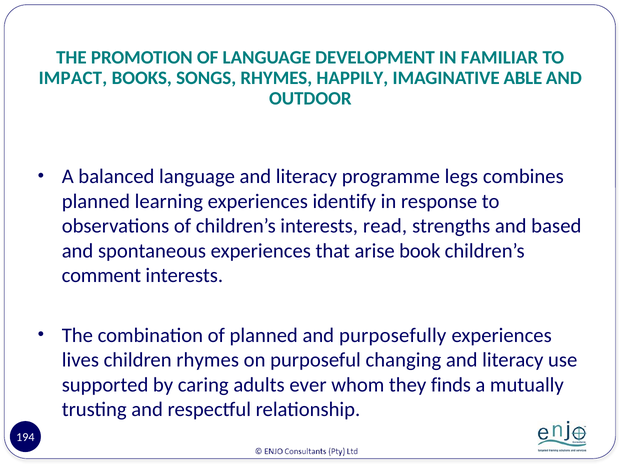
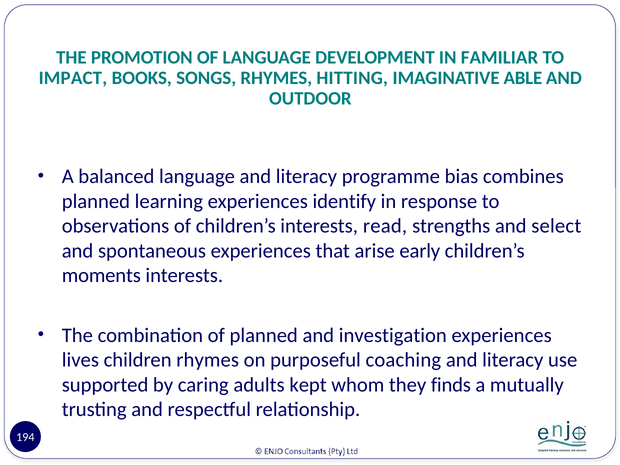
HAPPILY: HAPPILY -> HITTING
legs: legs -> bias
based: based -> select
book: book -> early
comment: comment -> moments
purposefully: purposefully -> investigation
changing: changing -> coaching
ever: ever -> kept
